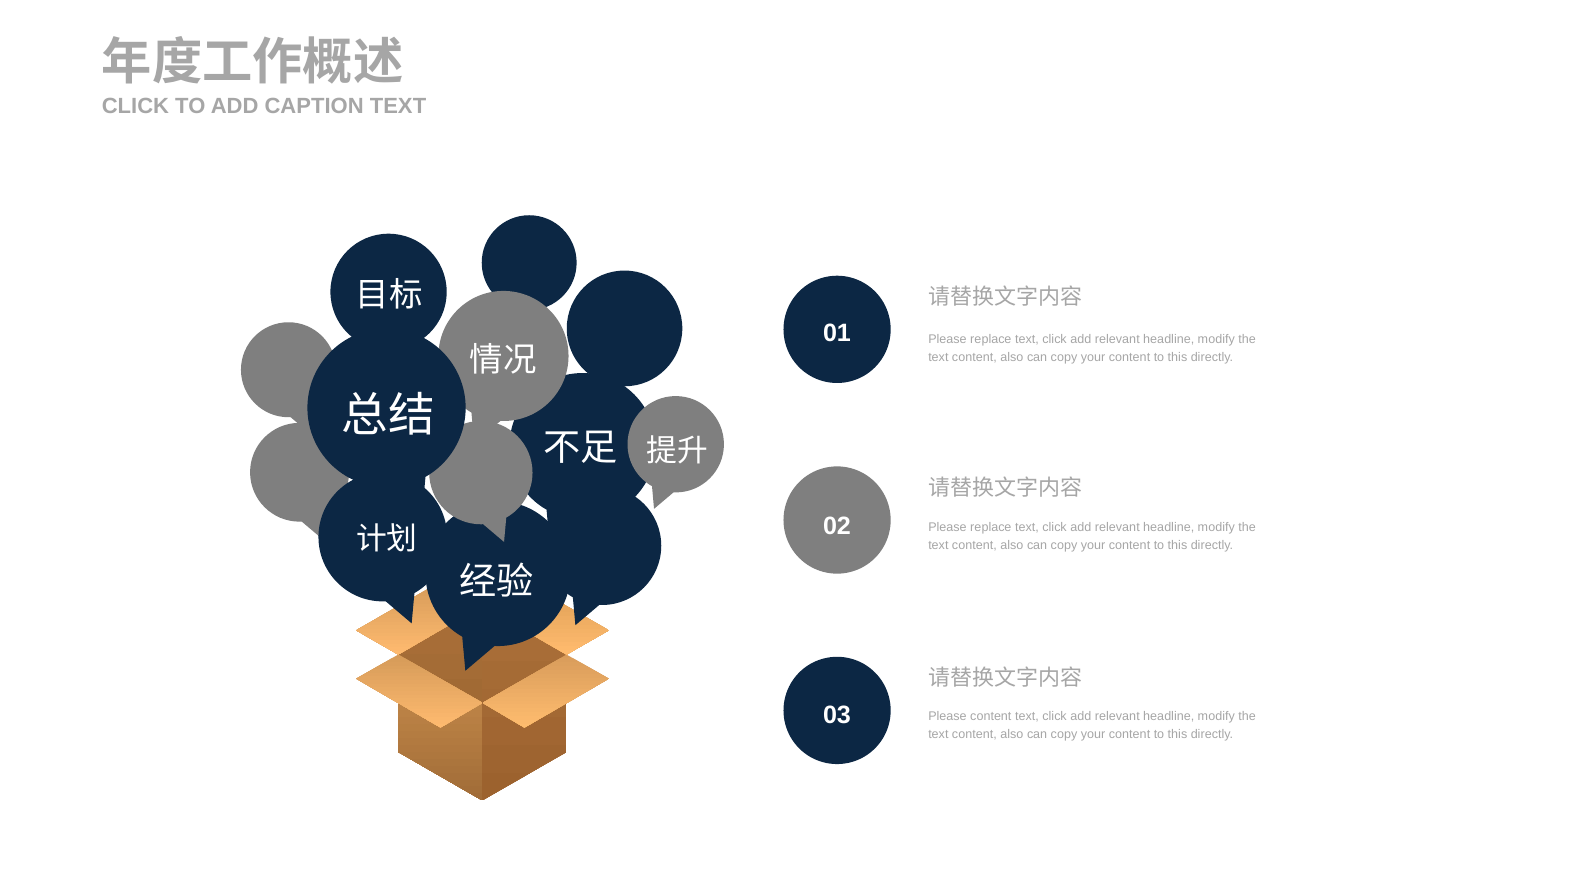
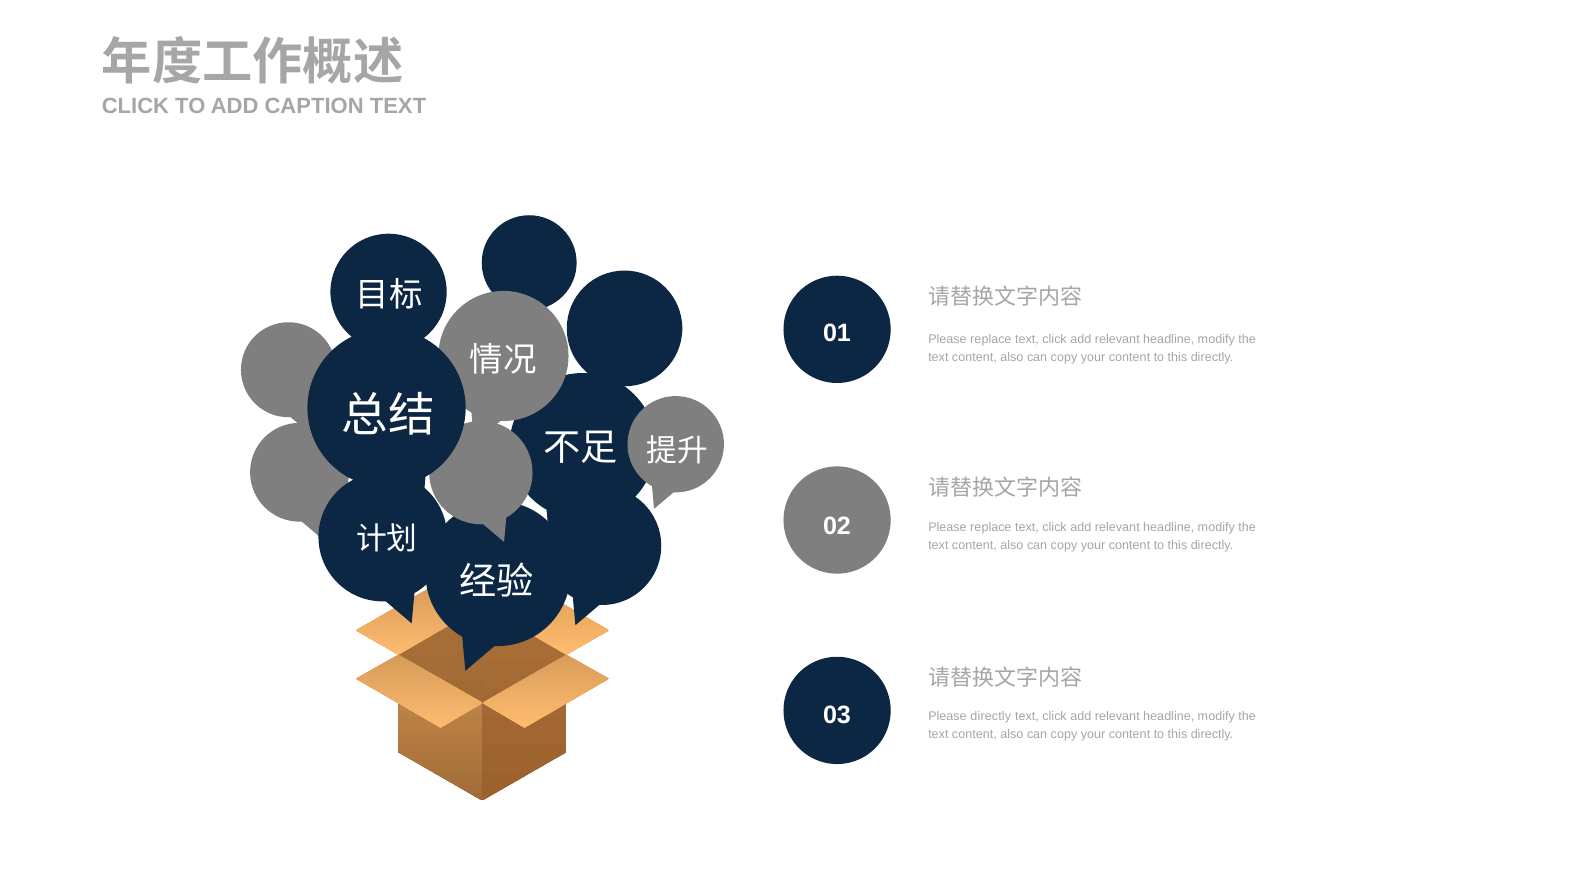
Please content: content -> directly
